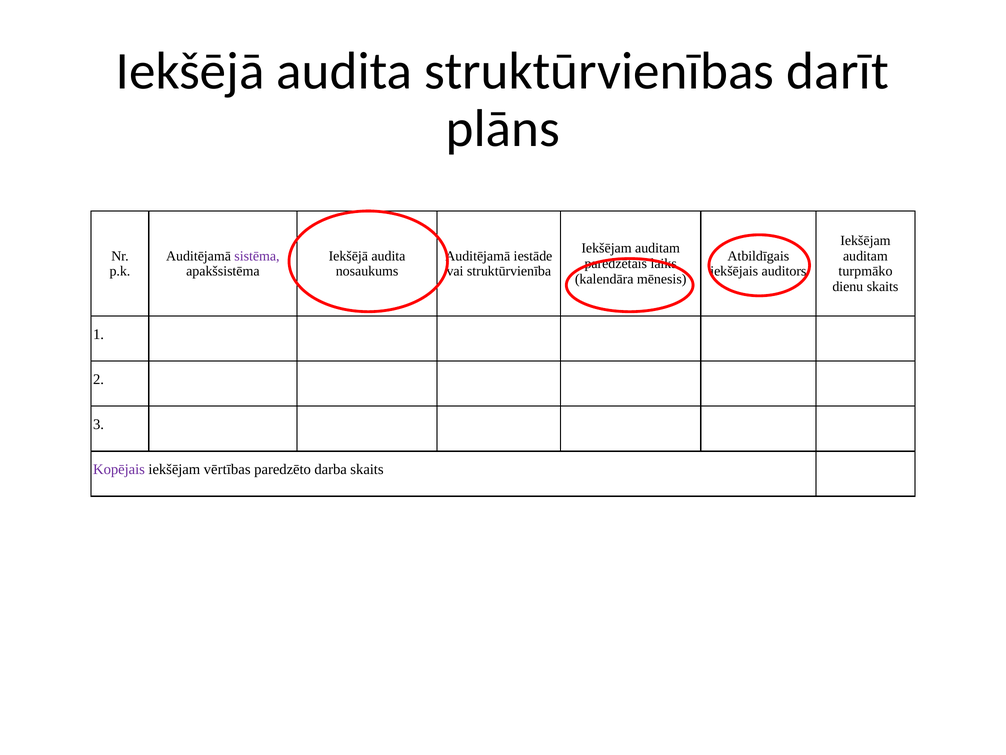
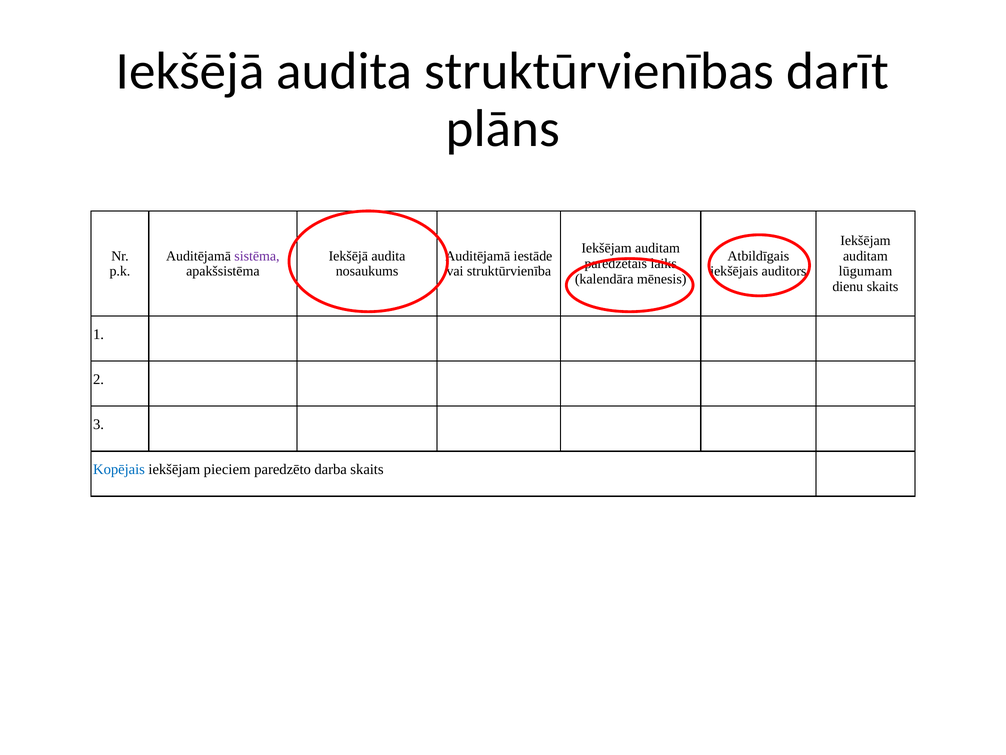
turpmāko: turpmāko -> lūgumam
Kopējais colour: purple -> blue
vērtības: vērtības -> pieciem
